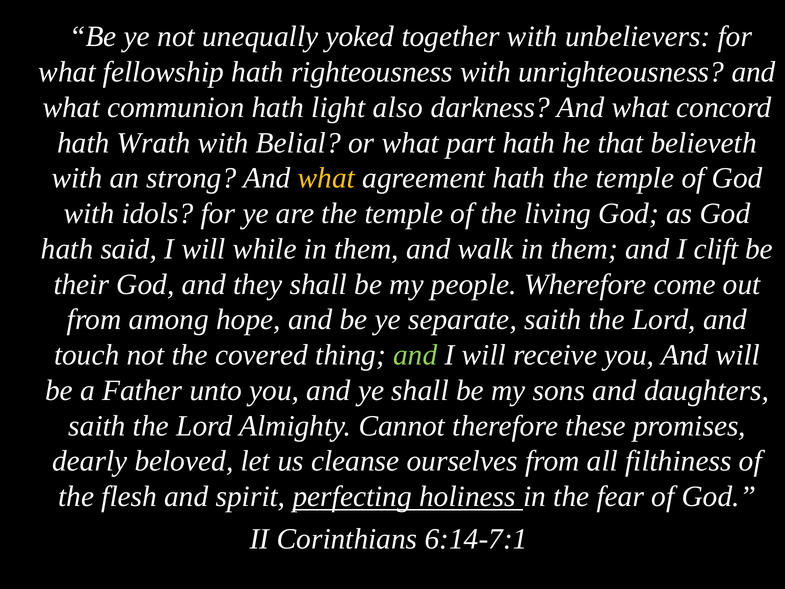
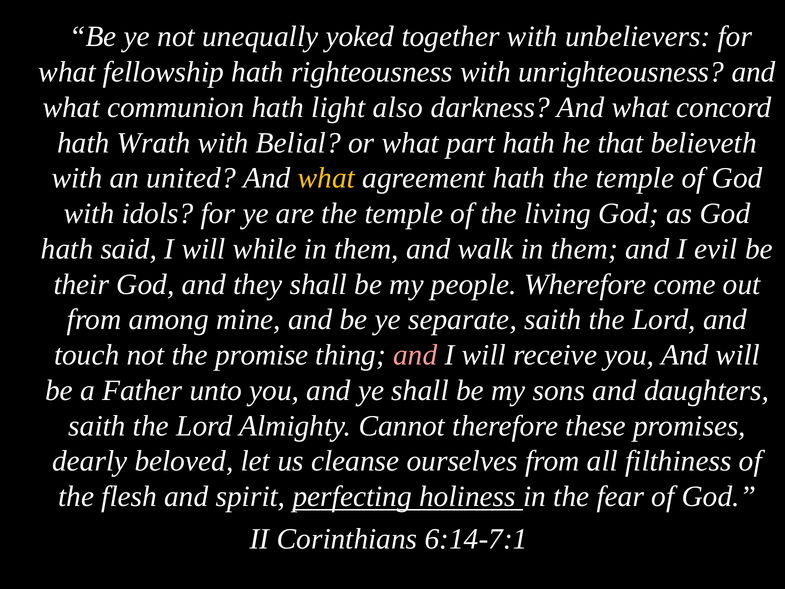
strong: strong -> united
clift: clift -> evil
hope: hope -> mine
covered: covered -> promise
and at (415, 355) colour: light green -> pink
